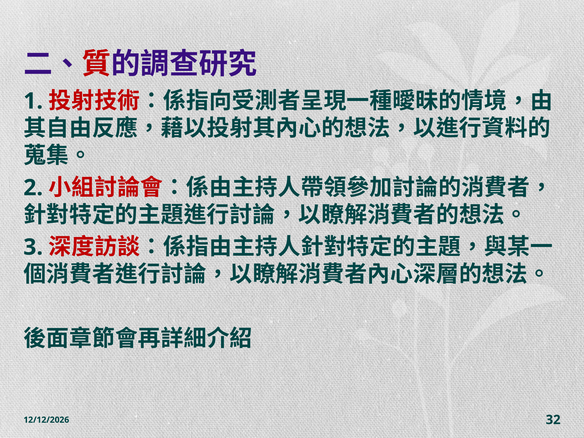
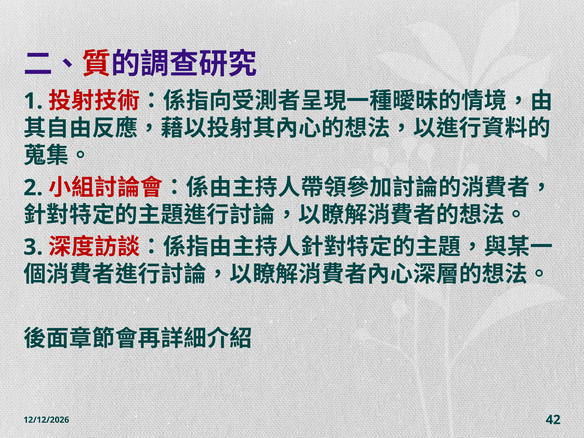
32: 32 -> 42
